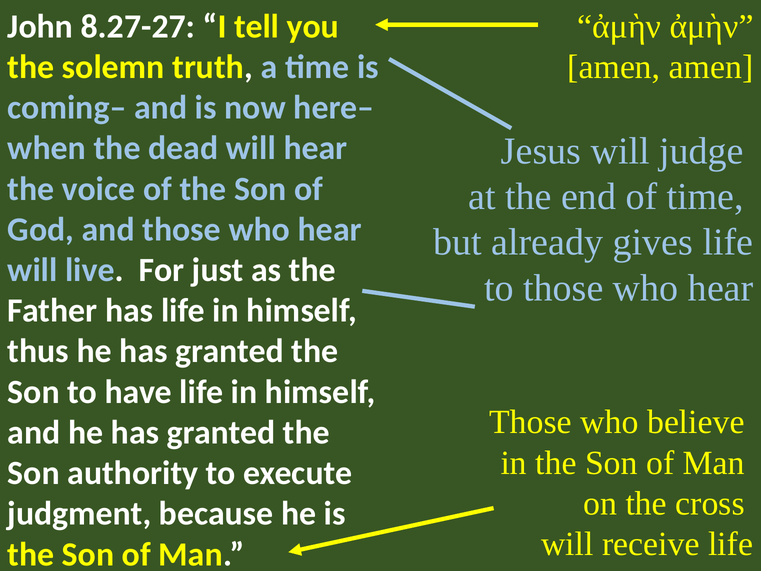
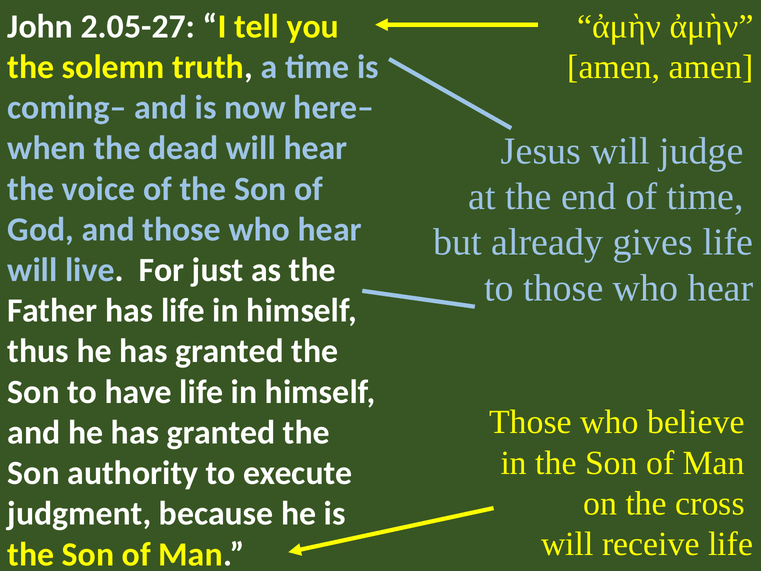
8.27-27: 8.27-27 -> 2.05-27
